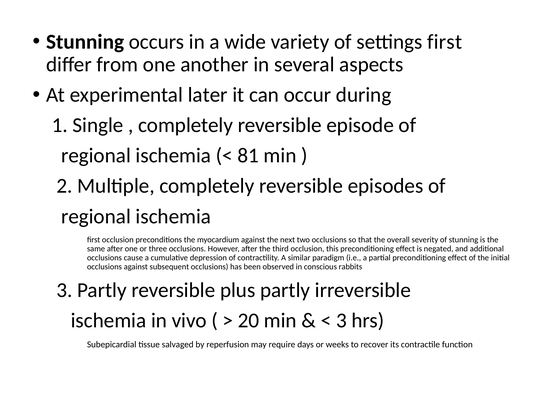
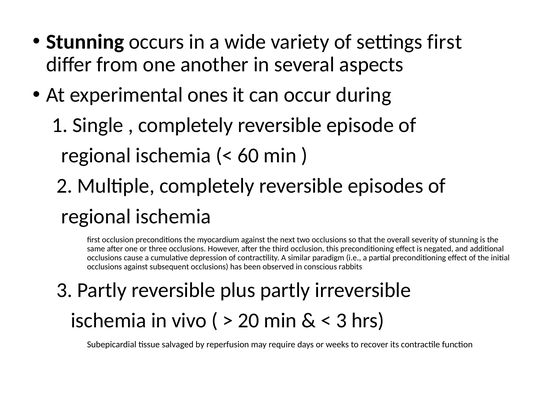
later: later -> ones
81: 81 -> 60
